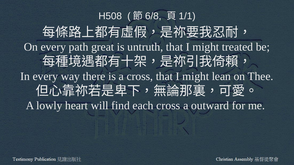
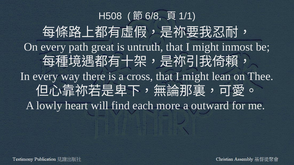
treated: treated -> inmost
each cross: cross -> more
